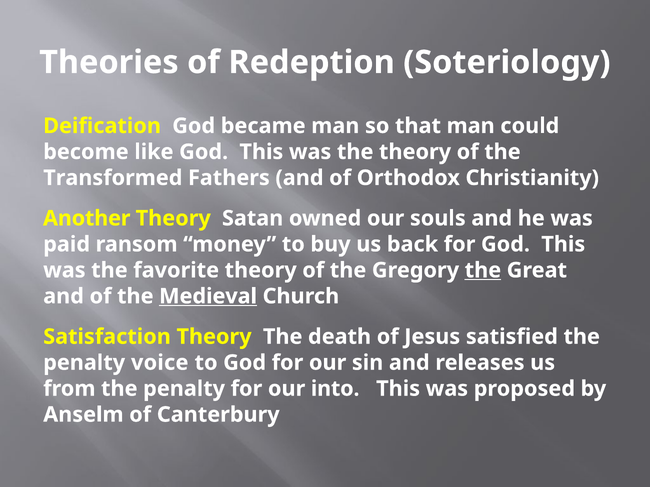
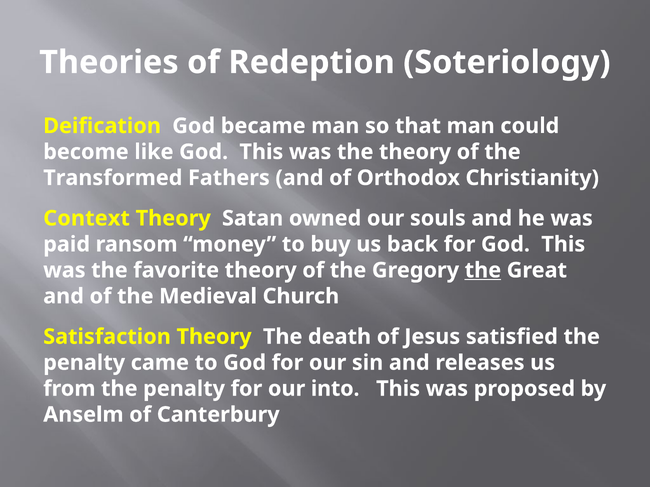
Another: Another -> Context
Medieval underline: present -> none
voice: voice -> came
